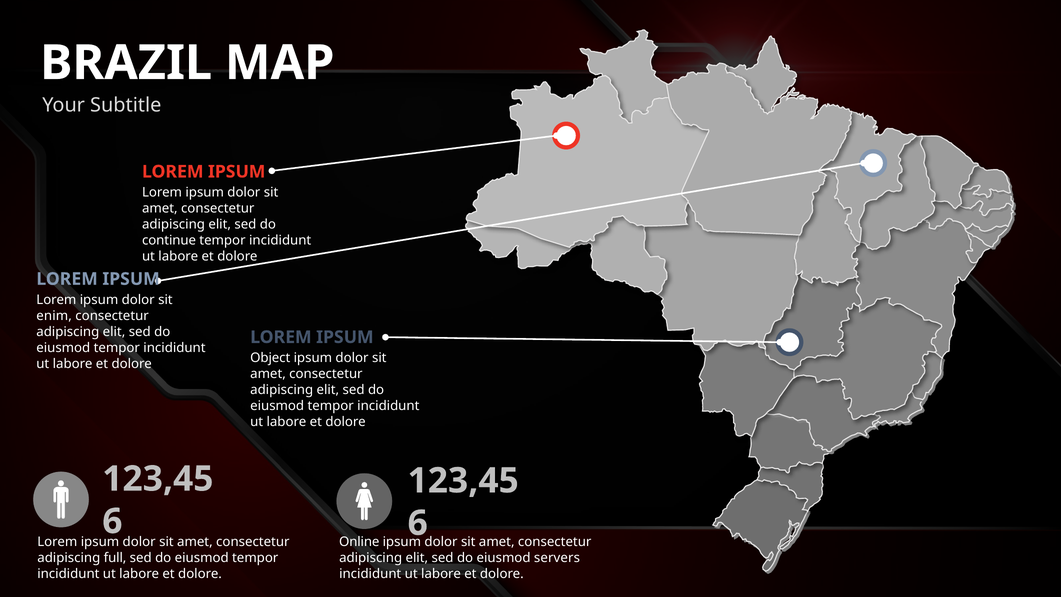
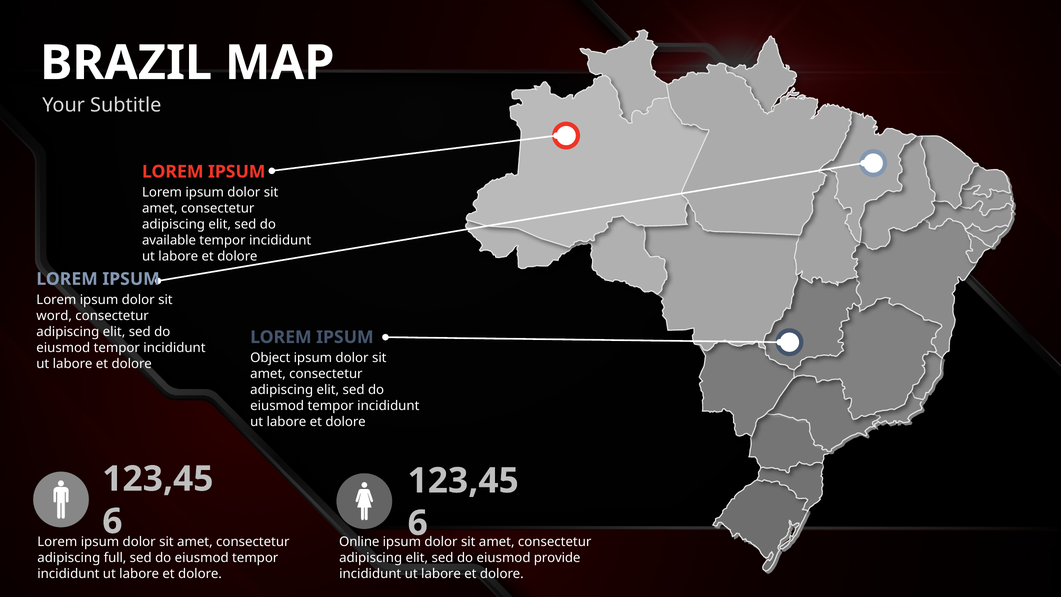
continue: continue -> available
enim: enim -> word
servers: servers -> provide
